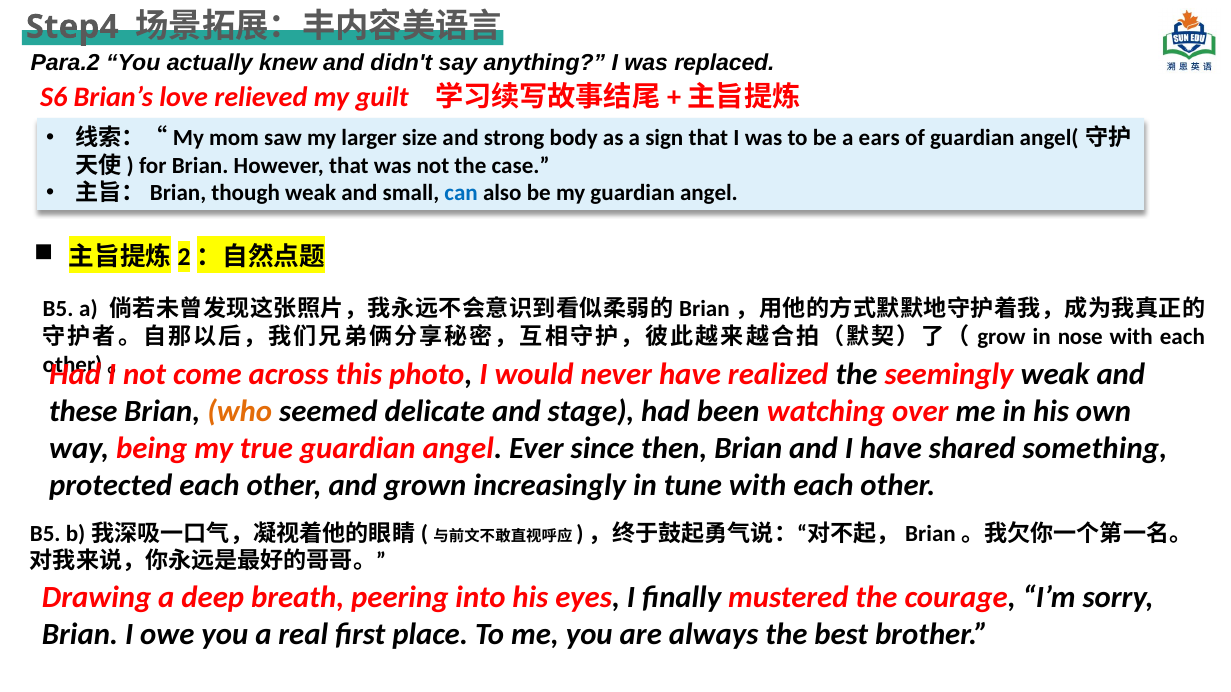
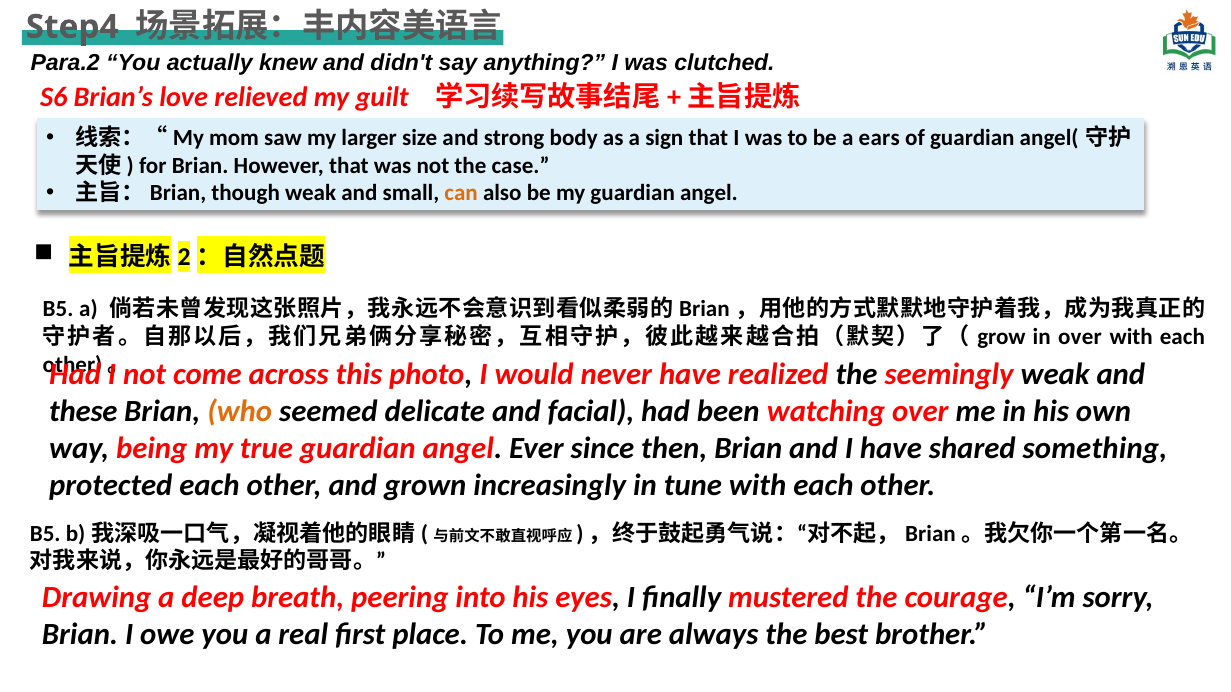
replaced: replaced -> clutched
can colour: blue -> orange
in nose: nose -> over
stage: stage -> facial
